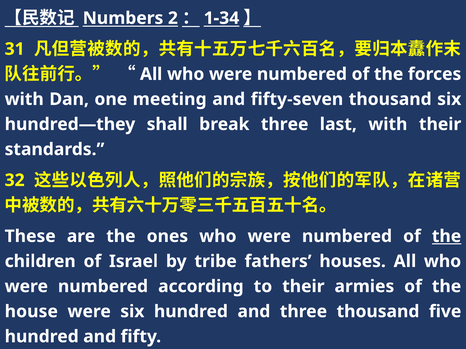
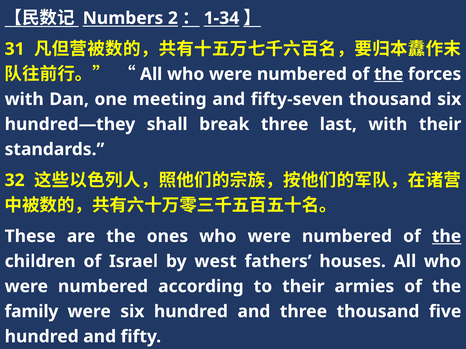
the at (389, 74) underline: none -> present
tribe: tribe -> west
house: house -> family
